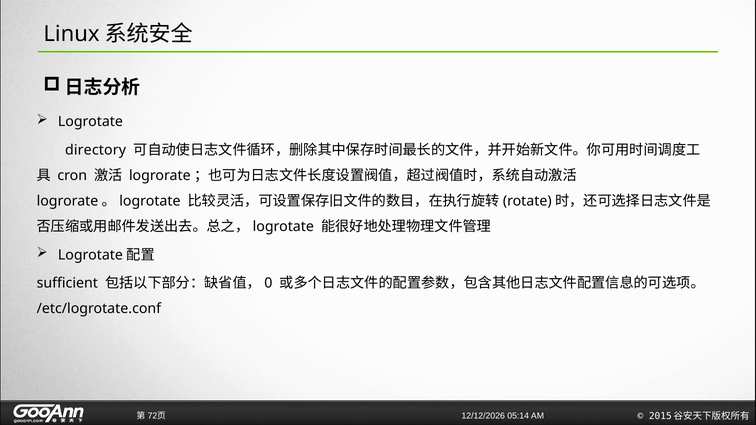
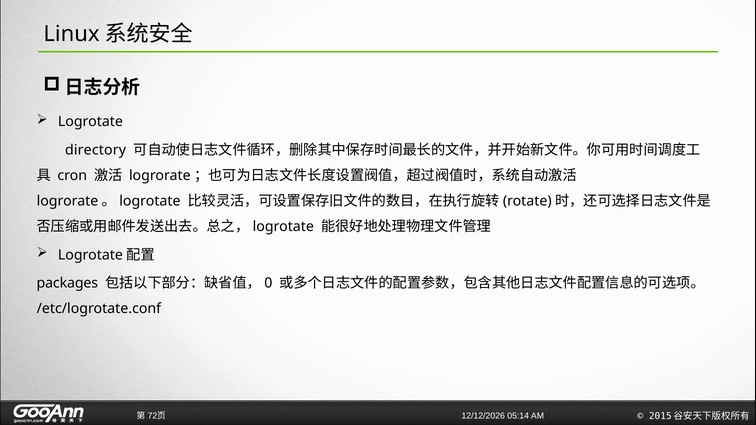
sufficient: sufficient -> packages
